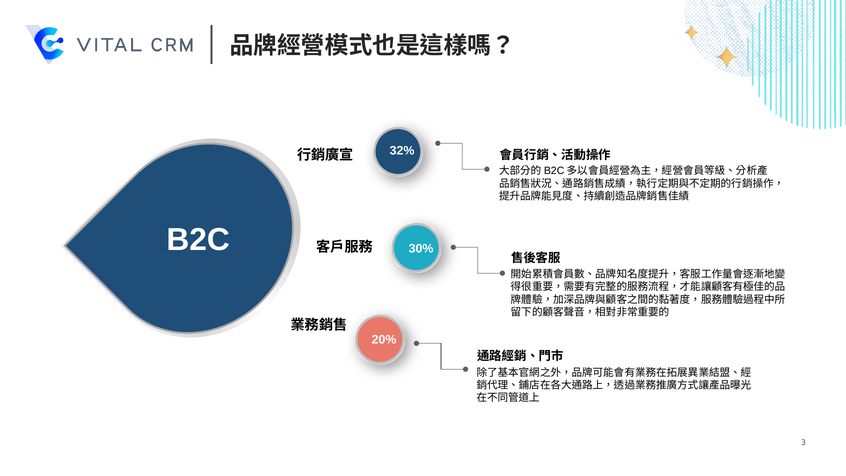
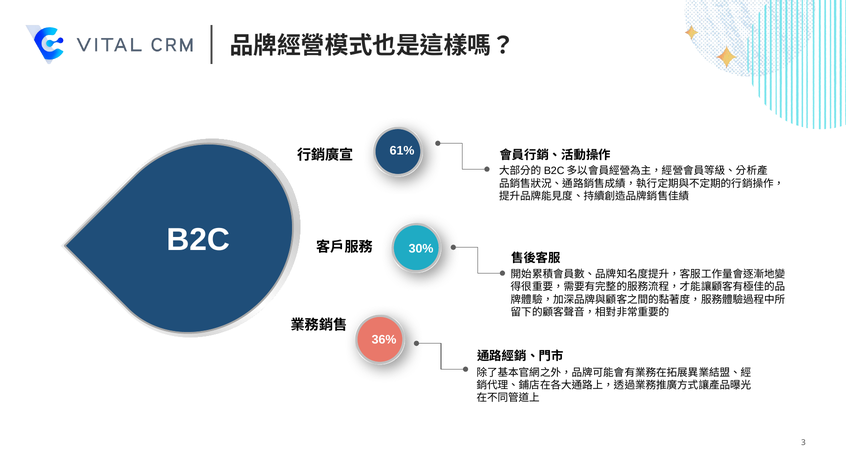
32%: 32% -> 61%
20%: 20% -> 36%
